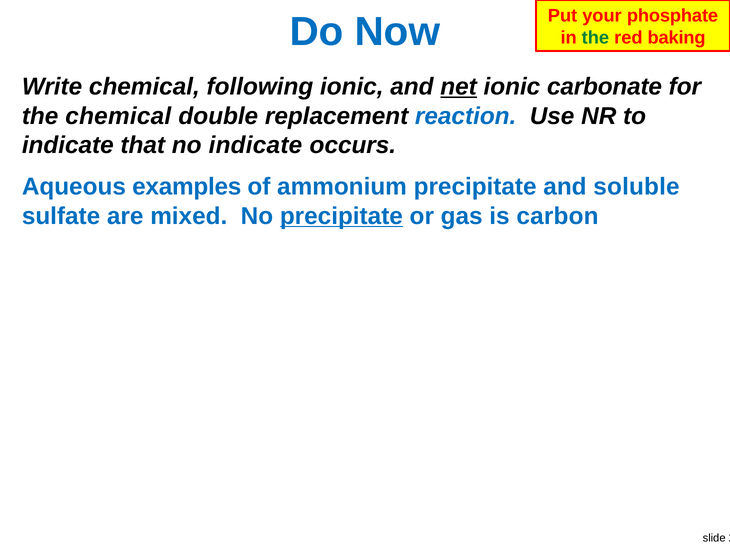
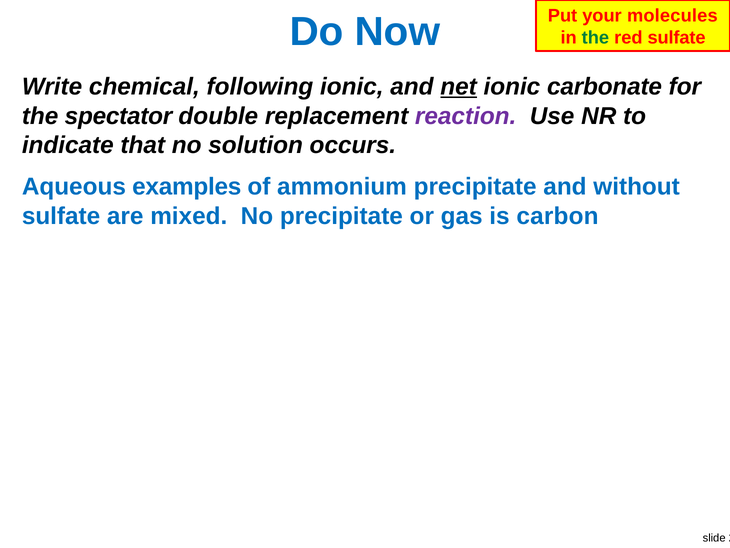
phosphate: phosphate -> molecules
red baking: baking -> sulfate
the chemical: chemical -> spectator
reaction colour: blue -> purple
no indicate: indicate -> solution
soluble: soluble -> without
precipitate at (341, 216) underline: present -> none
